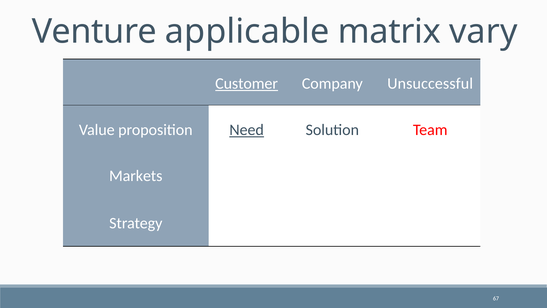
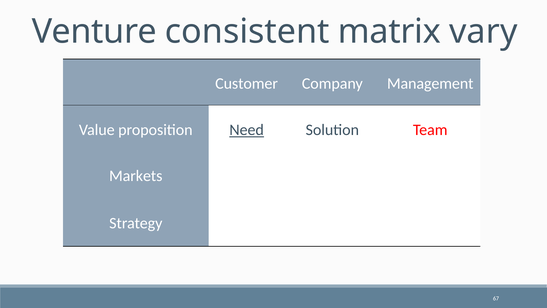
applicable: applicable -> consistent
Customer underline: present -> none
Unsuccessful: Unsuccessful -> Management
